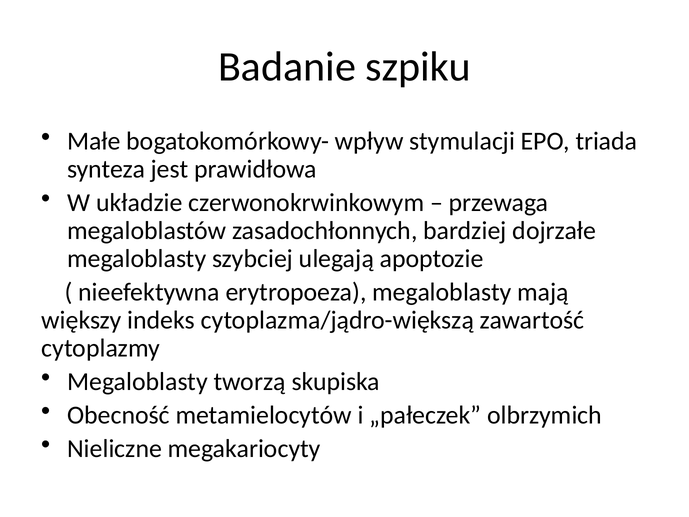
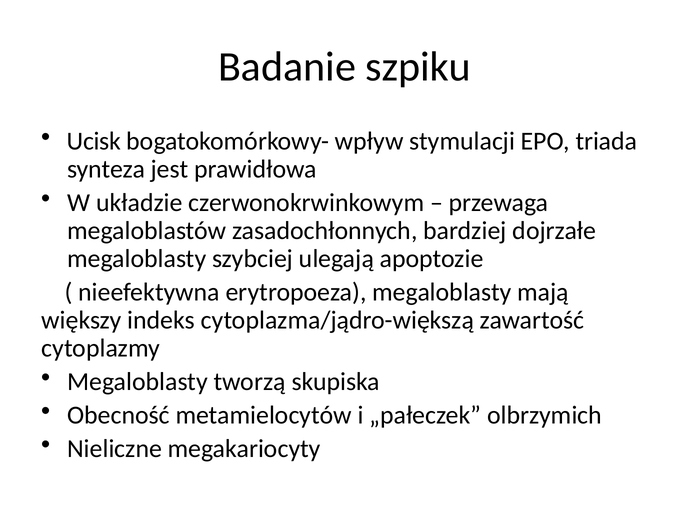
Małe: Małe -> Ucisk
